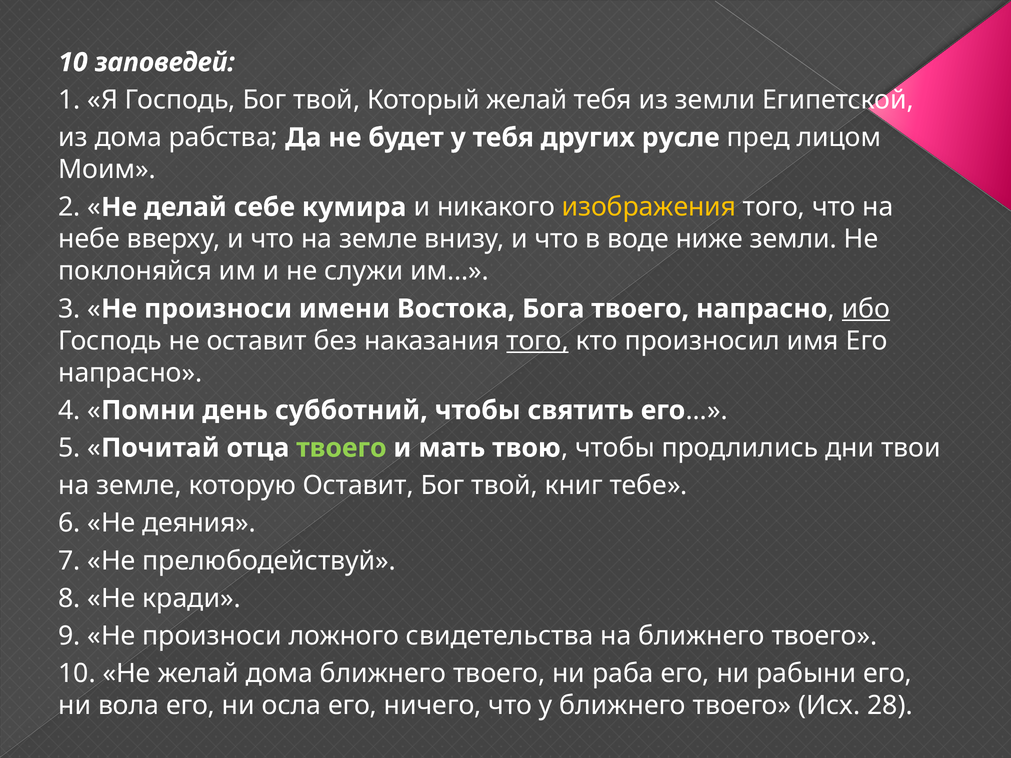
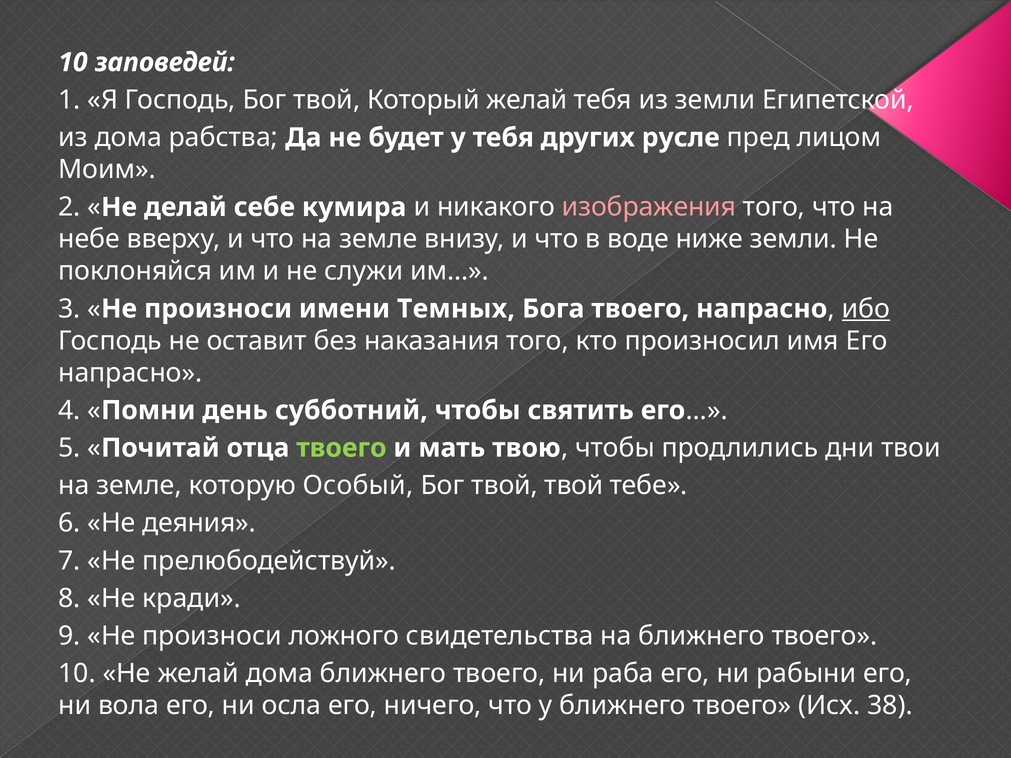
изображения colour: yellow -> pink
Востока: Востока -> Темных
того at (538, 341) underline: present -> none
которую Оставит: Оставит -> Особый
твой книг: книг -> твой
28: 28 -> 38
